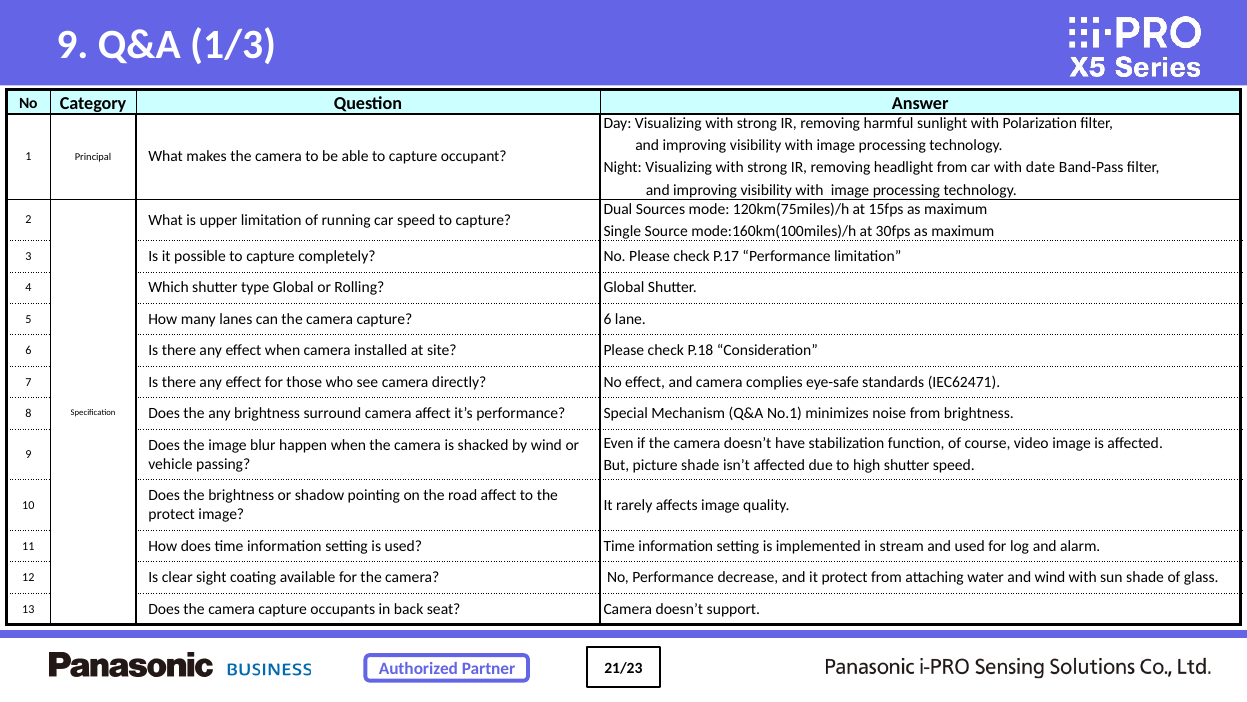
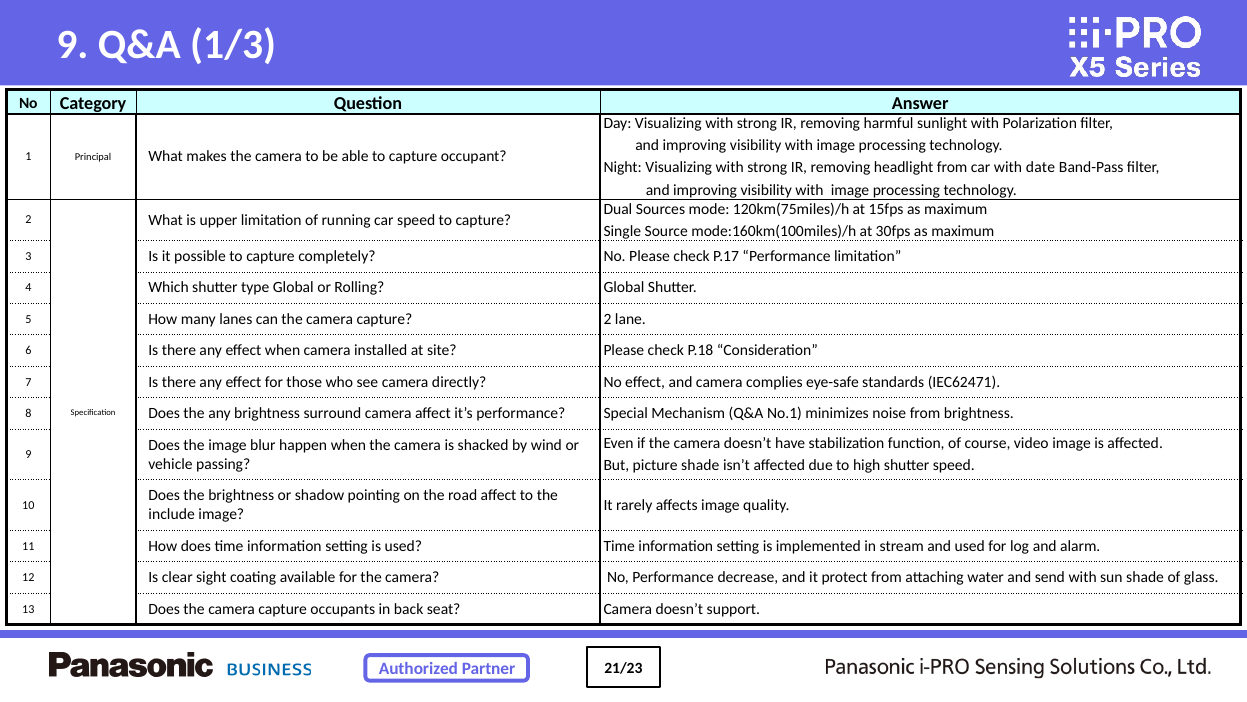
capture 6: 6 -> 2
protect at (172, 514): protect -> include
and wind: wind -> send
